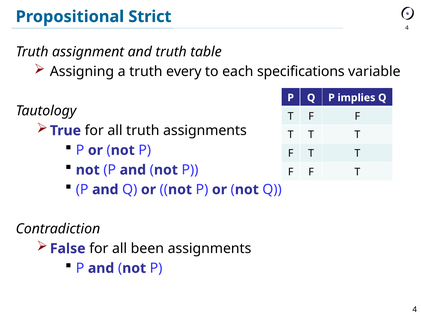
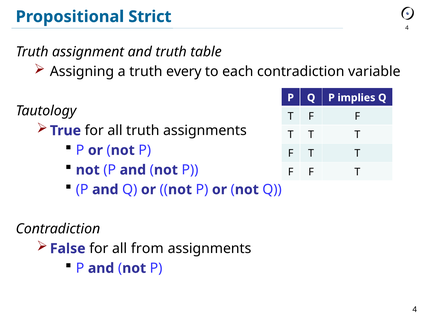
each specifications: specifications -> contradiction
been: been -> from
